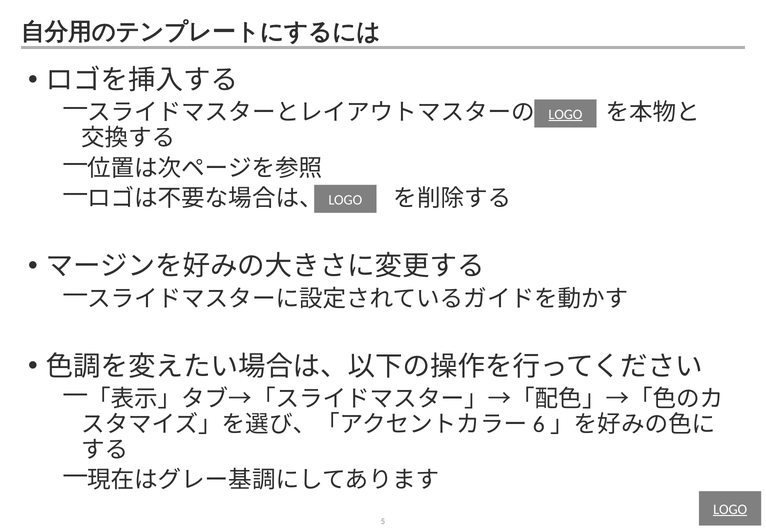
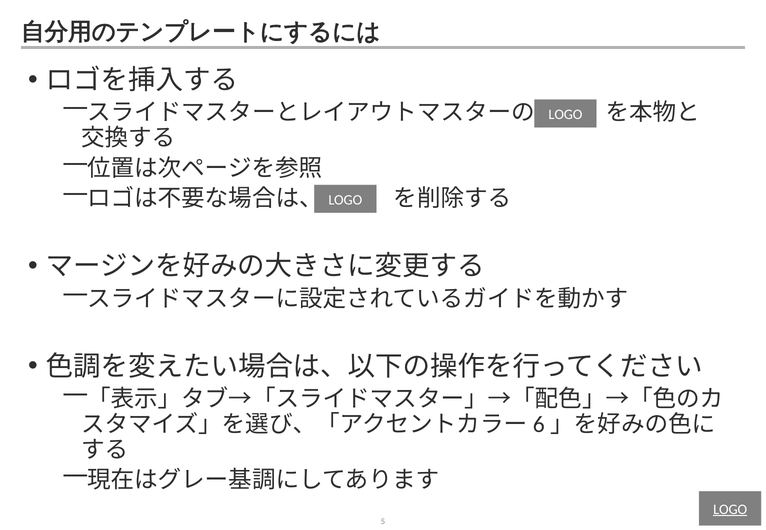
LOGO at (565, 114) underline: present -> none
